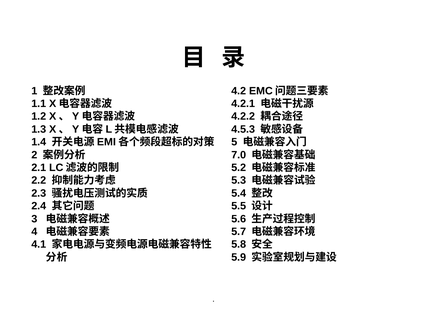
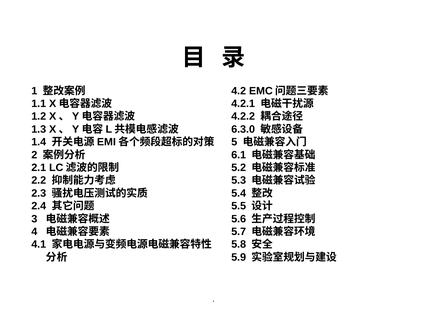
4.5.3: 4.5.3 -> 6.3.0
7.0: 7.0 -> 6.1
